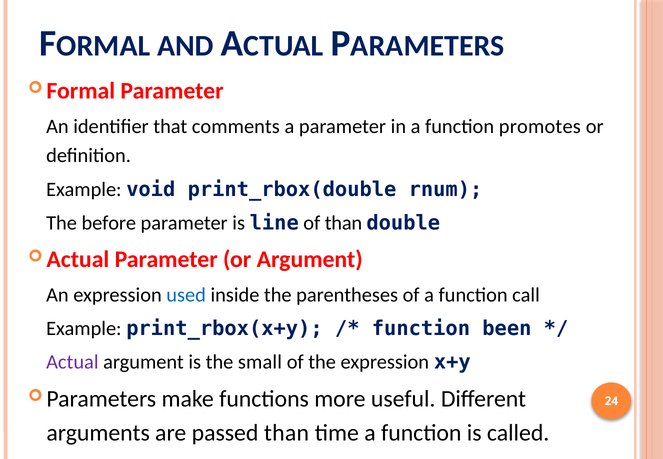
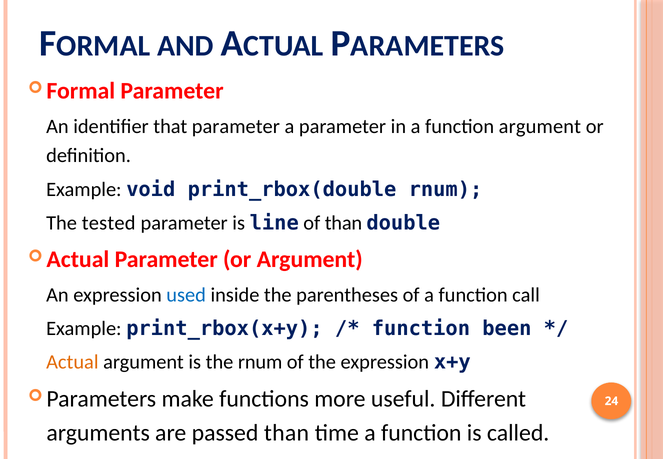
that comments: comments -> parameter
function promotes: promotes -> argument
before: before -> tested
Actual colour: purple -> orange
the small: small -> rnum
